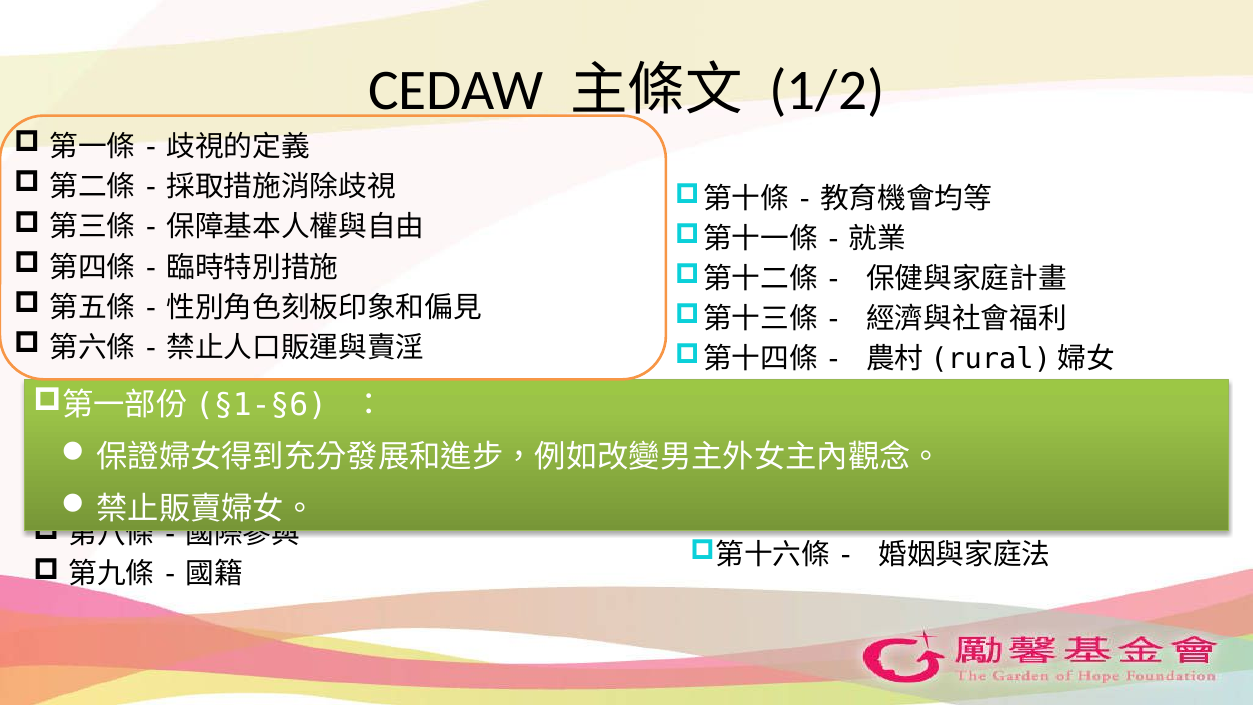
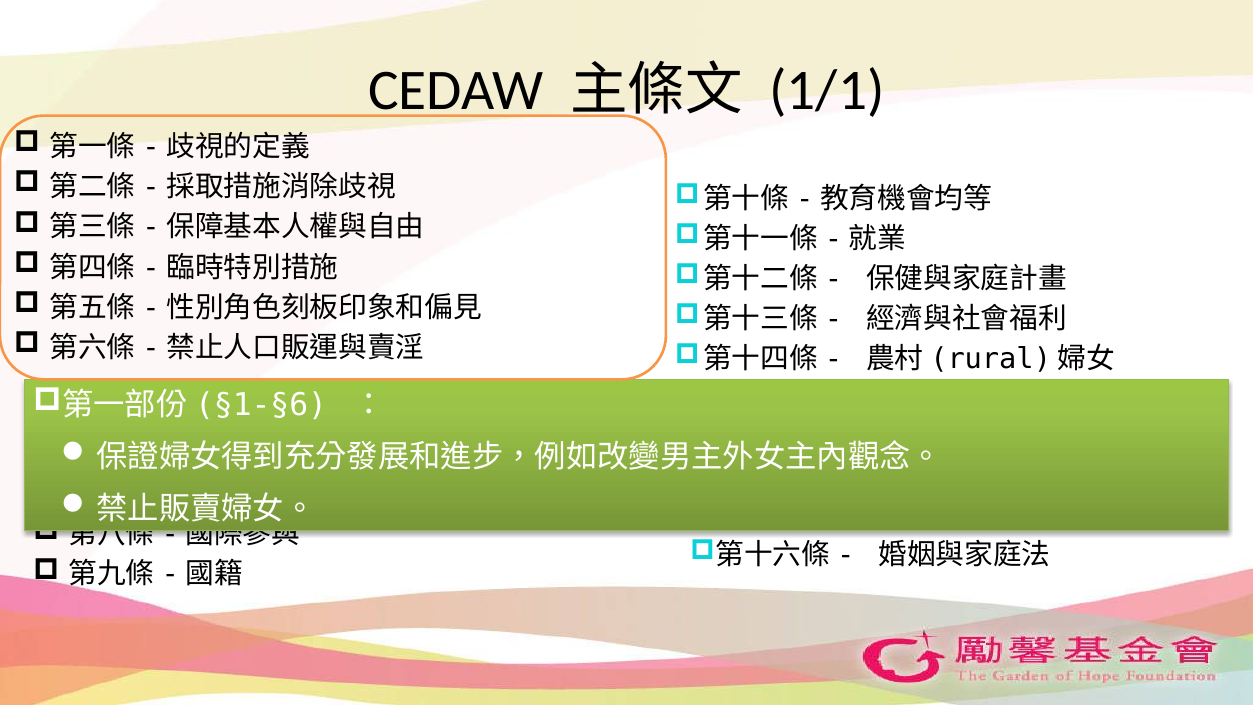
1/2: 1/2 -> 1/1
